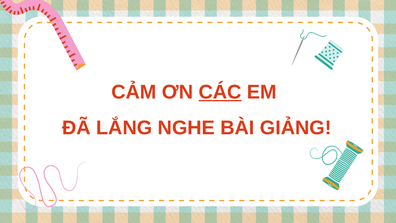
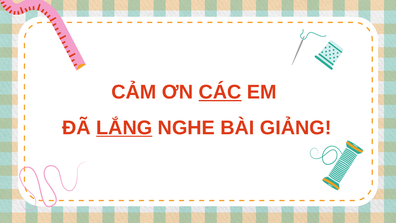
LẮNG underline: none -> present
